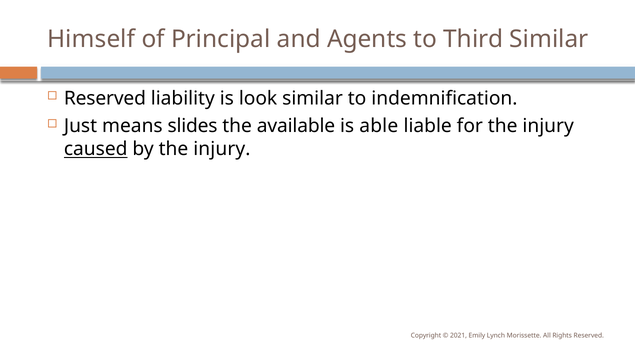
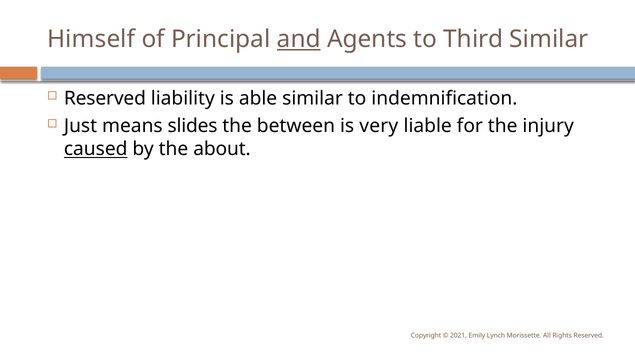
and underline: none -> present
look: look -> able
available: available -> between
able: able -> very
by the injury: injury -> about
